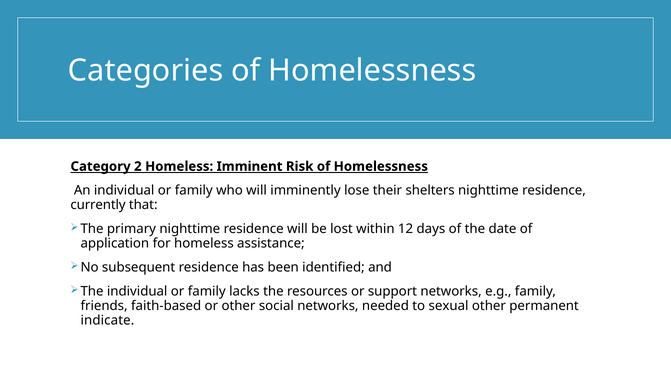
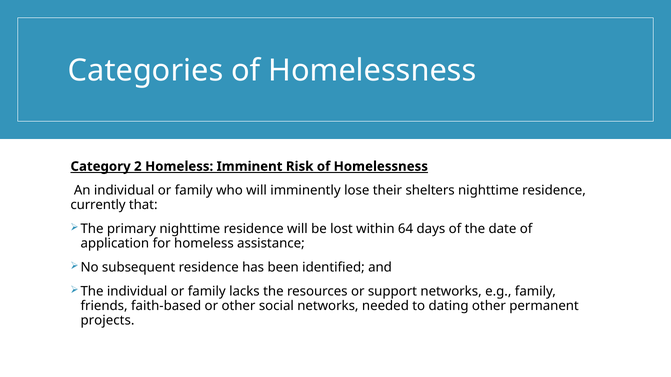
12: 12 -> 64
sexual: sexual -> dating
indicate: indicate -> projects
